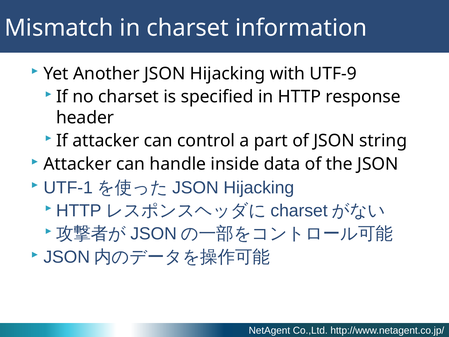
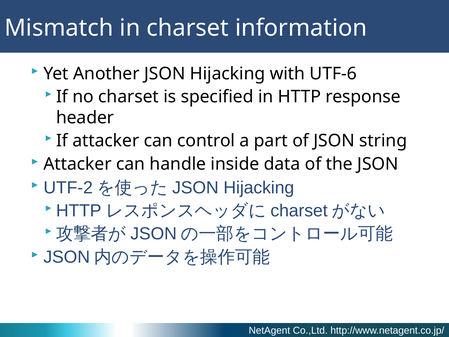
UTF-9: UTF-9 -> UTF-6
UTF-1: UTF-1 -> UTF-2
